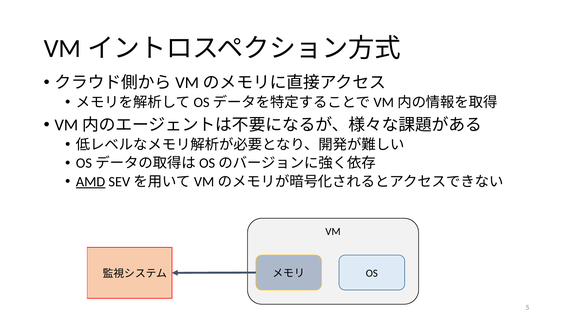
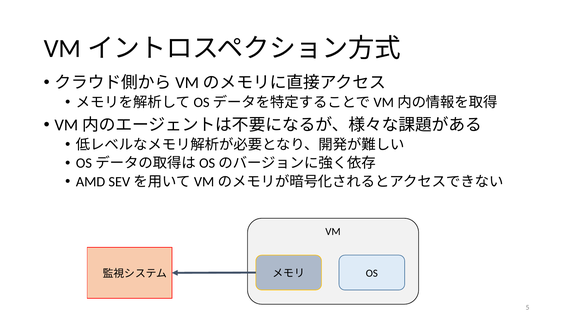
AMD underline: present -> none
